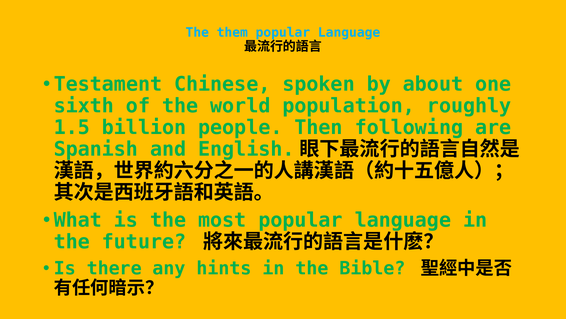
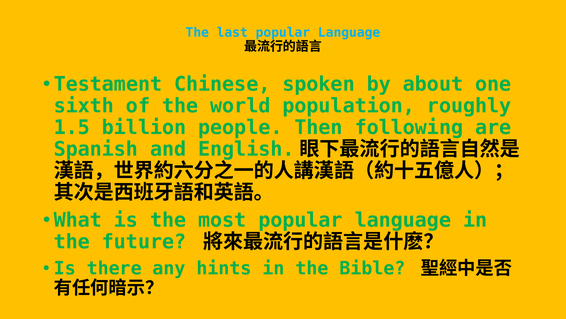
them: them -> last
